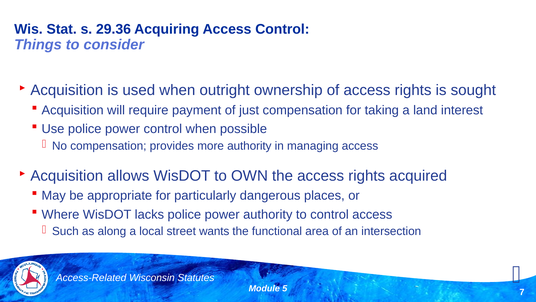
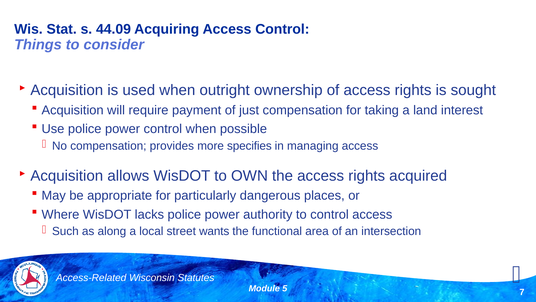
29.36: 29.36 -> 44.09
more authority: authority -> specifies
